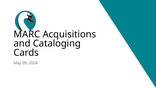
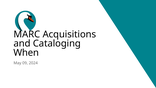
Cards: Cards -> When
